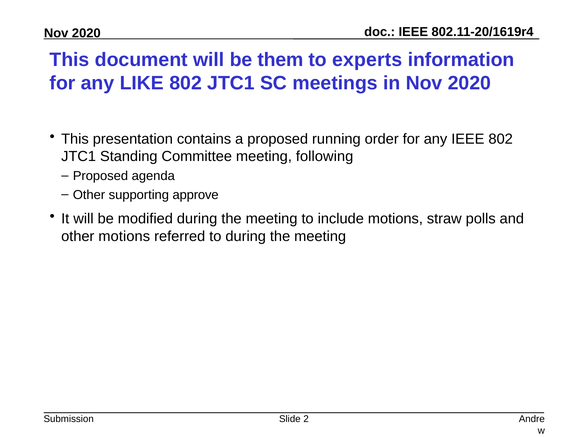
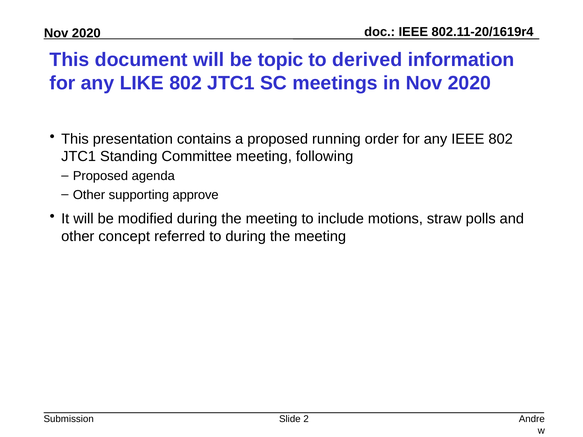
them: them -> topic
experts: experts -> derived
other motions: motions -> concept
